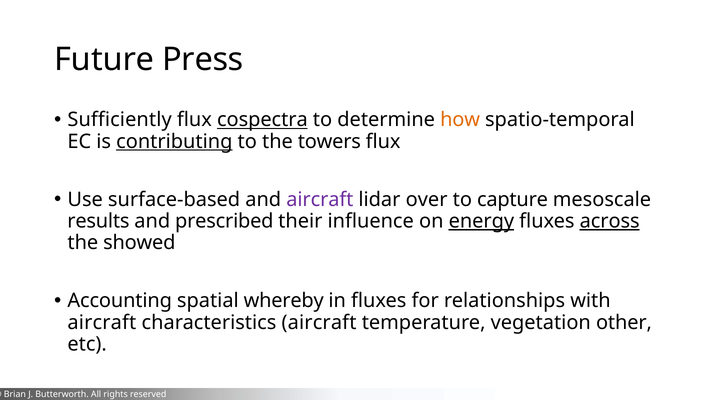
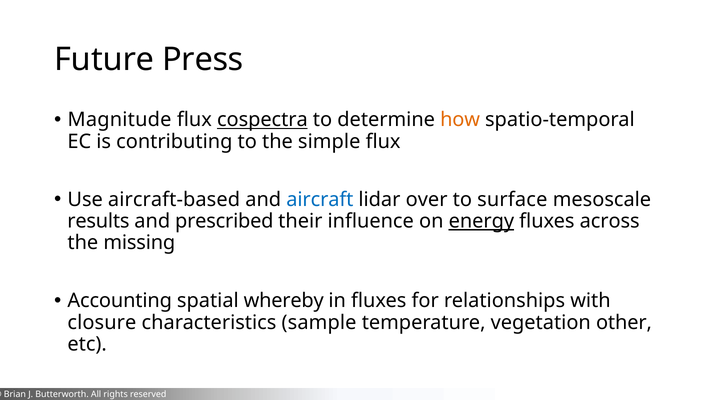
Sufficiently: Sufficiently -> Magnitude
contributing underline: present -> none
towers: towers -> simple
surface-based: surface-based -> aircraft-based
aircraft at (320, 199) colour: purple -> blue
capture: capture -> surface
across underline: present -> none
showed: showed -> missing
aircraft at (102, 322): aircraft -> closure
characteristics aircraft: aircraft -> sample
